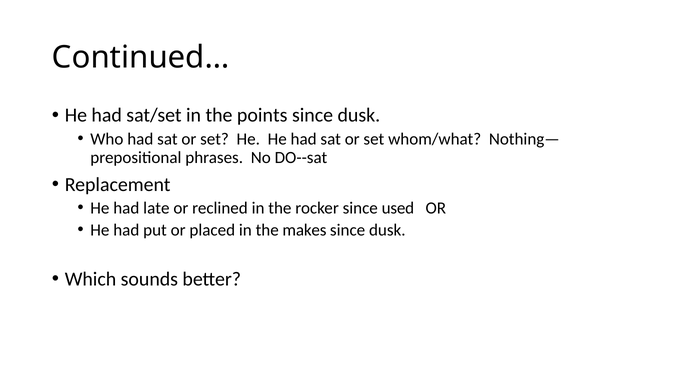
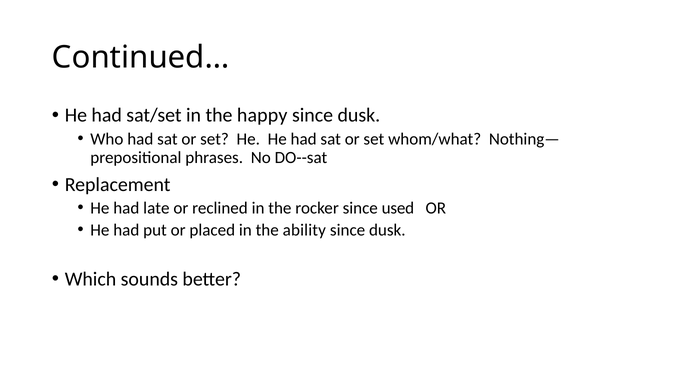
points: points -> happy
makes: makes -> ability
